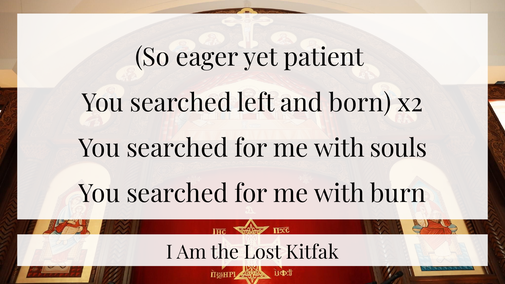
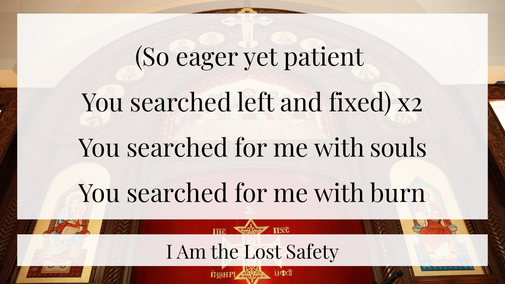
born: born -> fixed
Kitfak: Kitfak -> Safety
